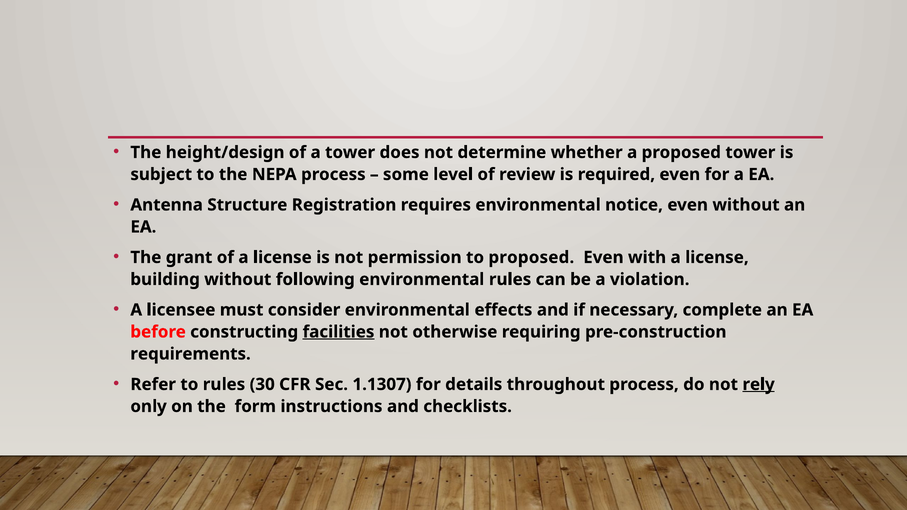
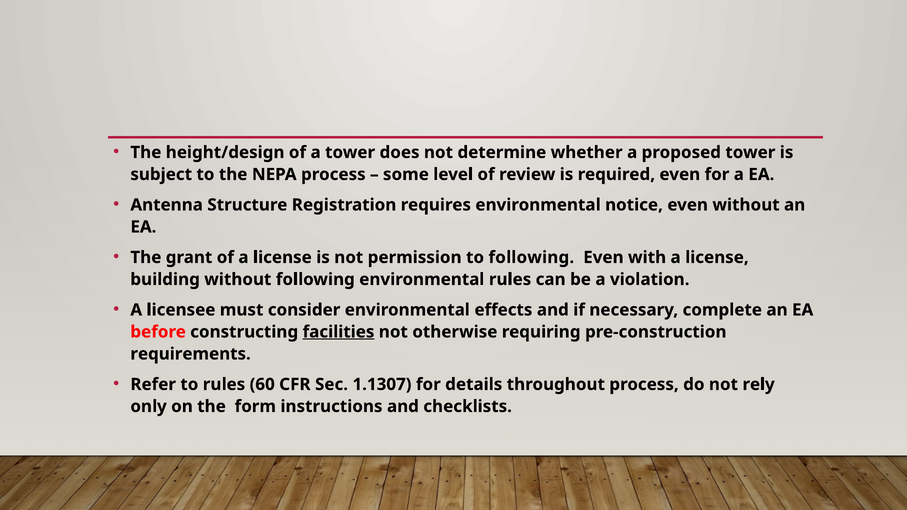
to proposed: proposed -> following
30: 30 -> 60
rely underline: present -> none
